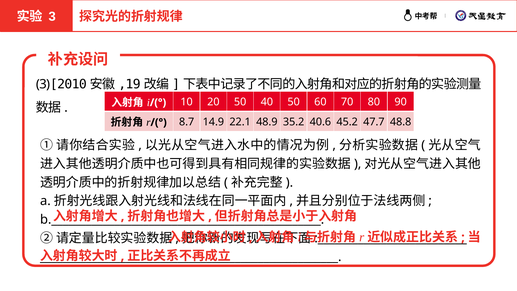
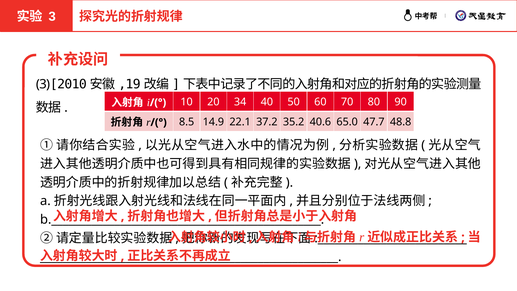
20 50: 50 -> 34
8.7: 8.7 -> 8.5
48.9: 48.9 -> 37.2
45.2: 45.2 -> 65.0
